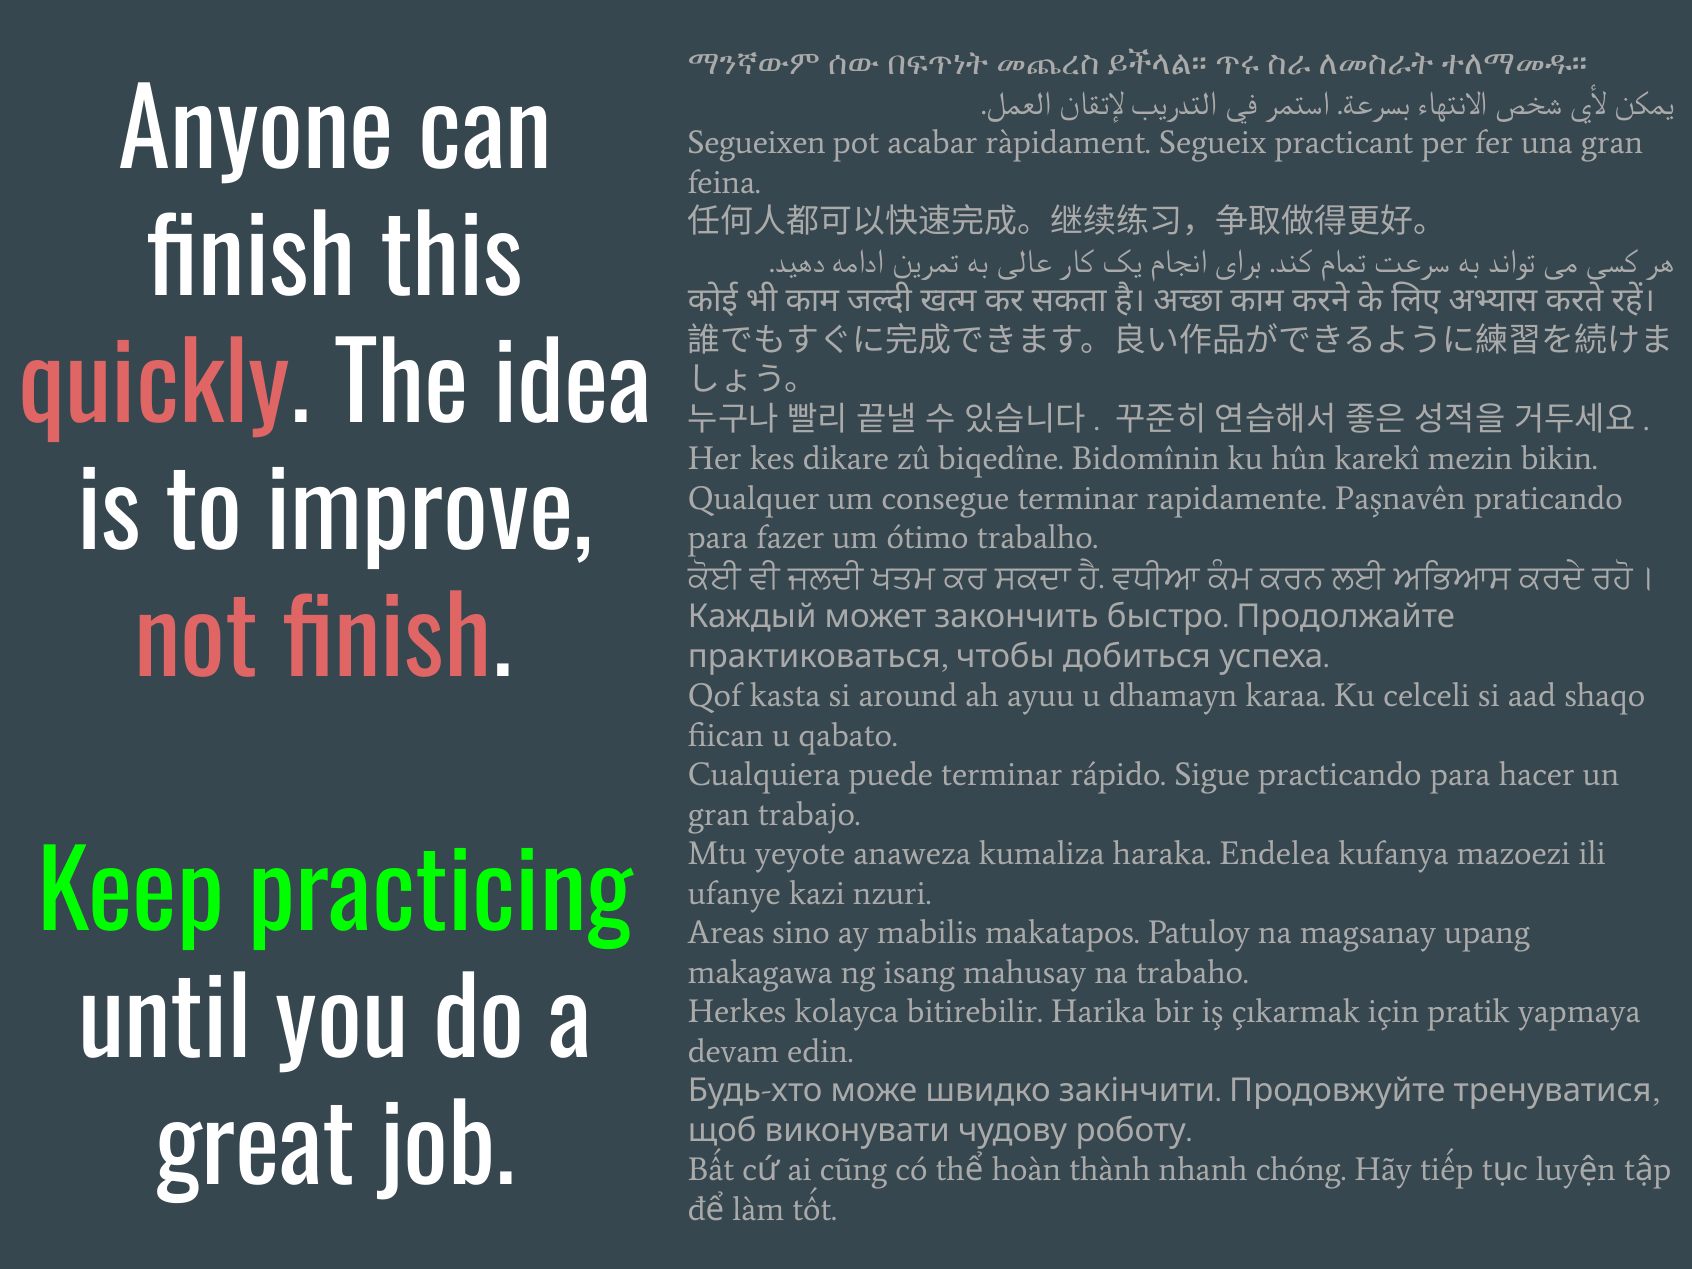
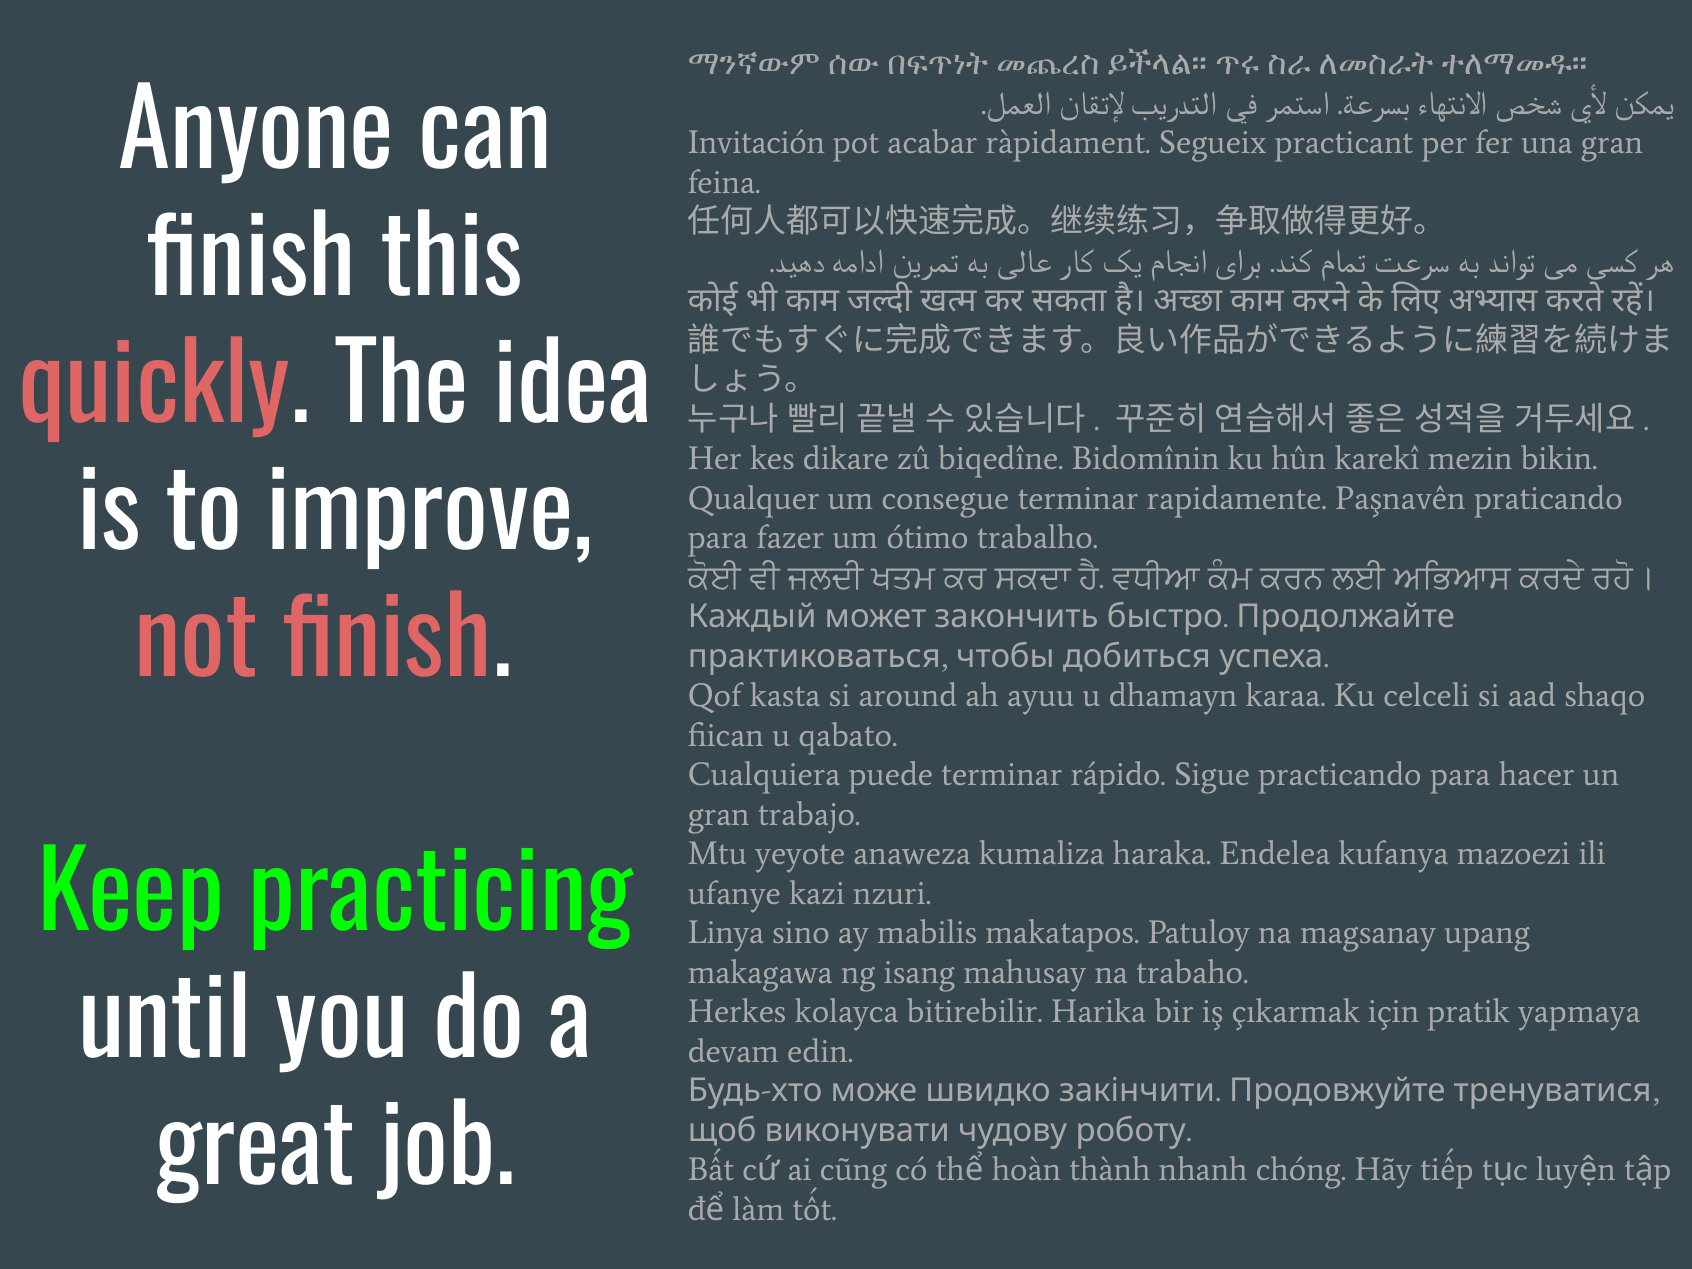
Segueixen: Segueixen -> Invitación
Areas: Areas -> Linya
